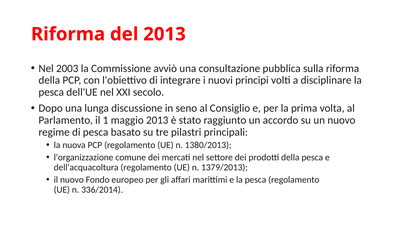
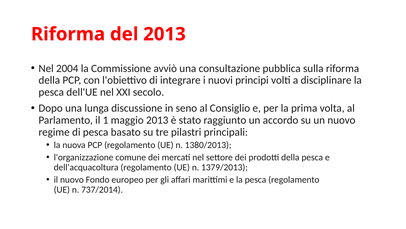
2003: 2003 -> 2004
336/2014: 336/2014 -> 737/2014
